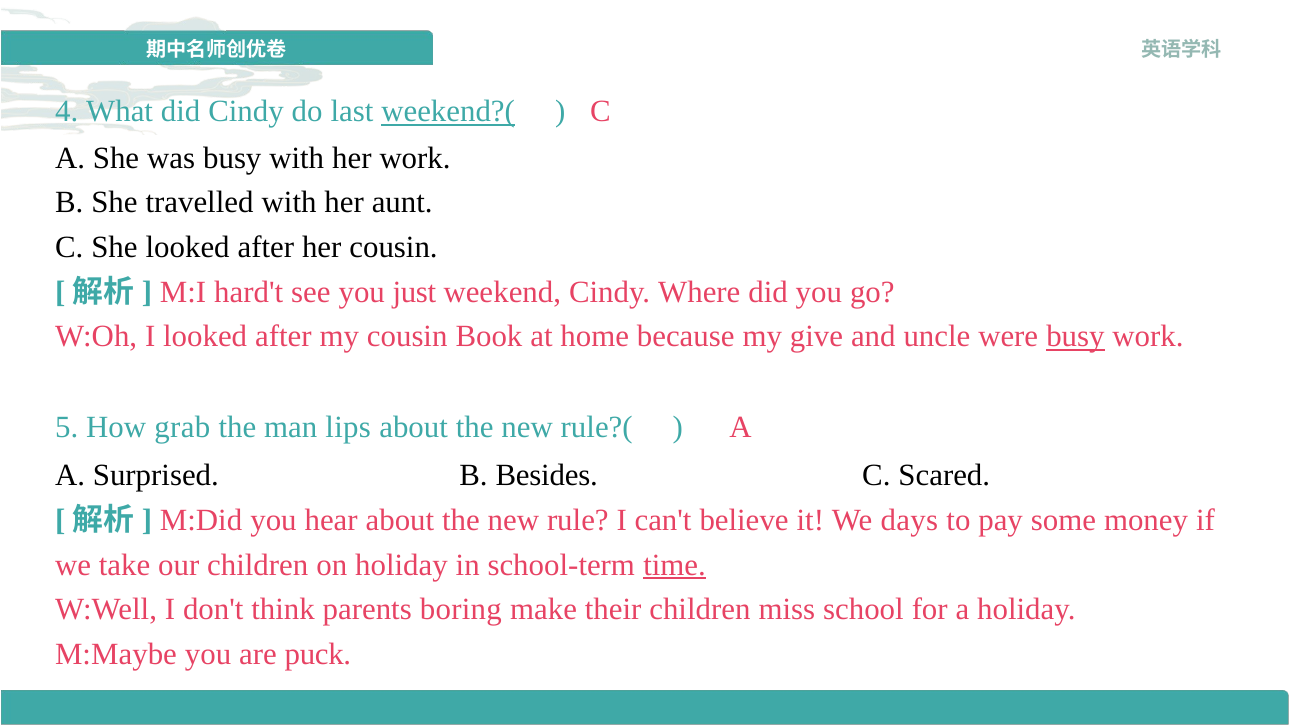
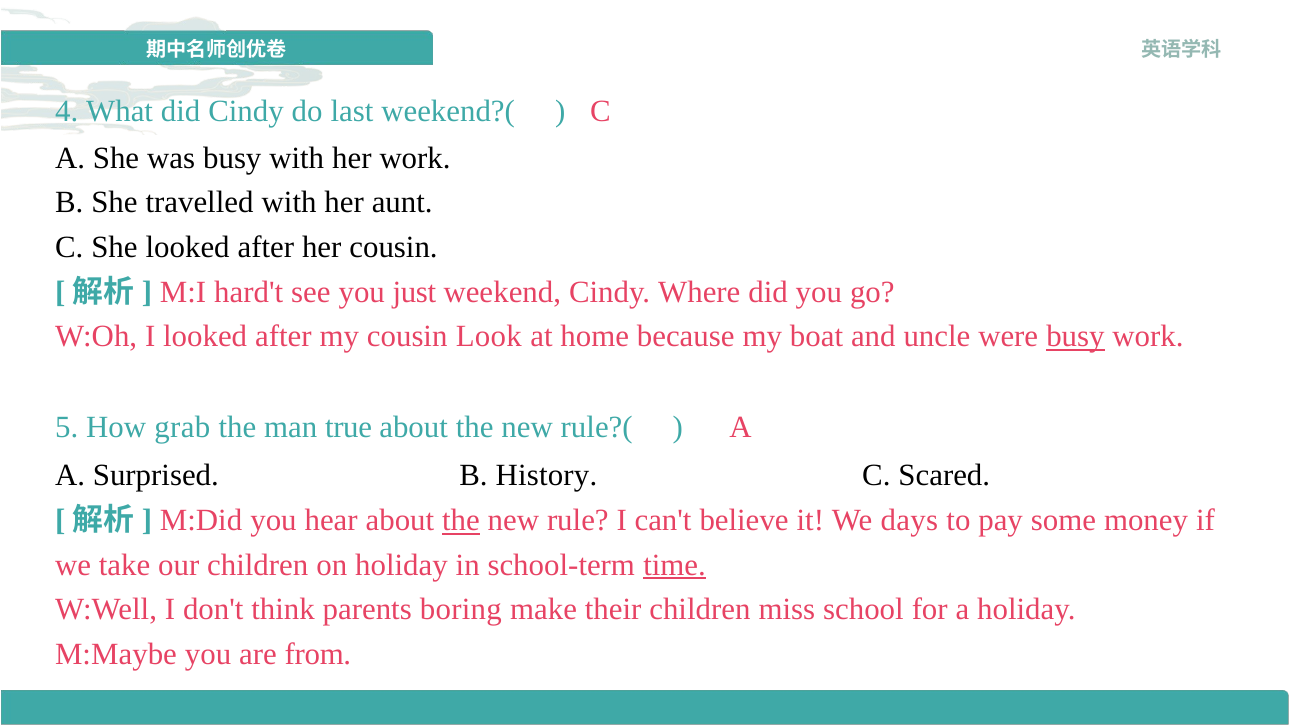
weekend?( underline: present -> none
Book: Book -> Look
give: give -> boat
lips: lips -> true
Besides: Besides -> History
the at (461, 521) underline: none -> present
puck: puck -> from
